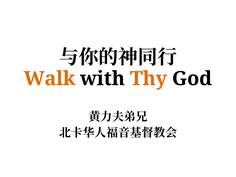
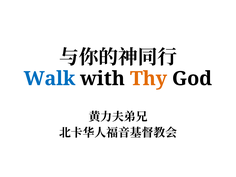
Walk colour: orange -> blue
